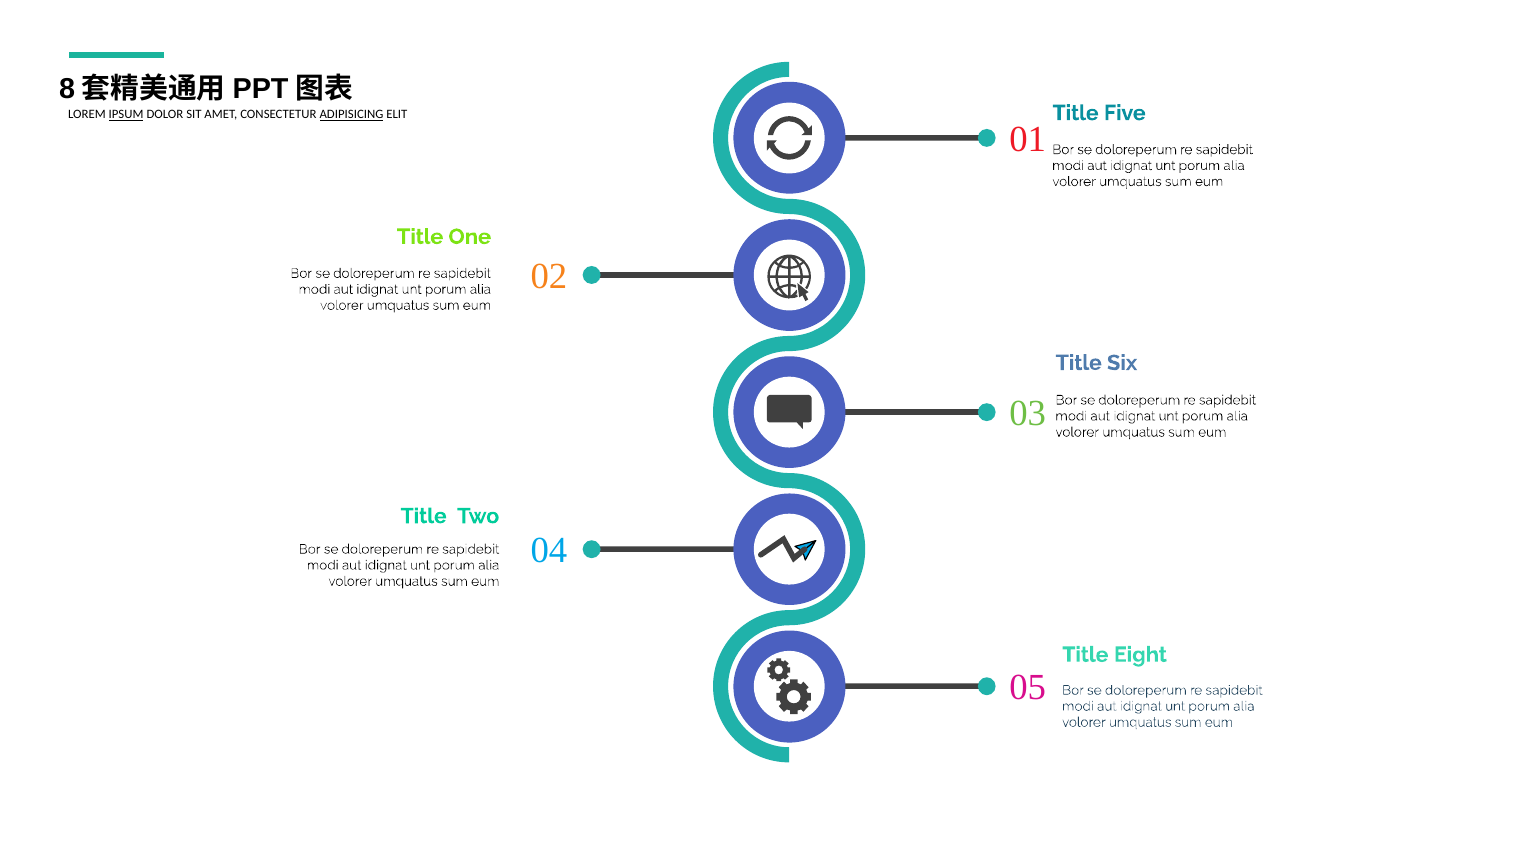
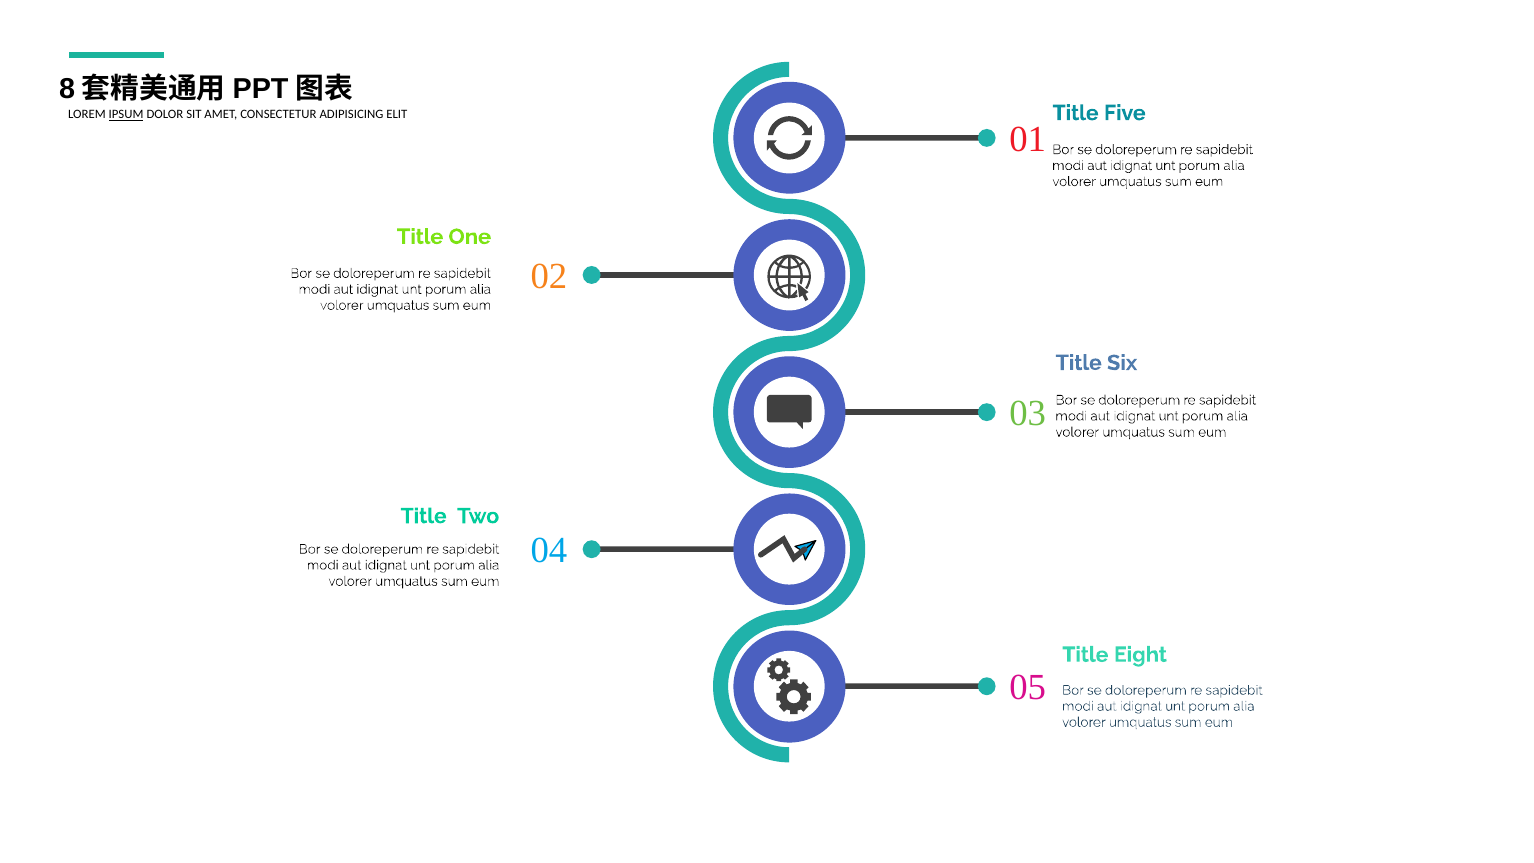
ADIPISICING underline: present -> none
